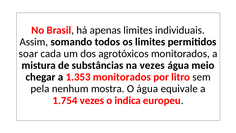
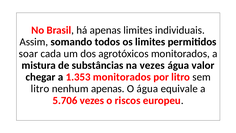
meio: meio -> valor
pela at (40, 89): pela -> litro
nenhum mostra: mostra -> apenas
1.754: 1.754 -> 5.706
indica: indica -> riscos
